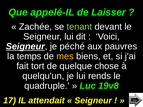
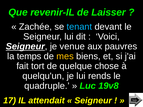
appelé-IL: appelé-IL -> revenir-IL
tenant colour: light green -> light blue
péché: péché -> venue
